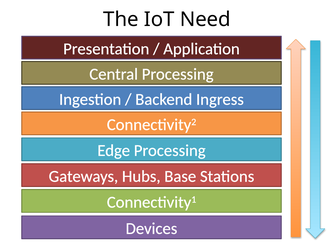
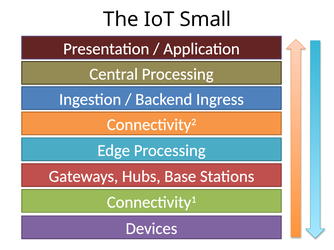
Need: Need -> Small
